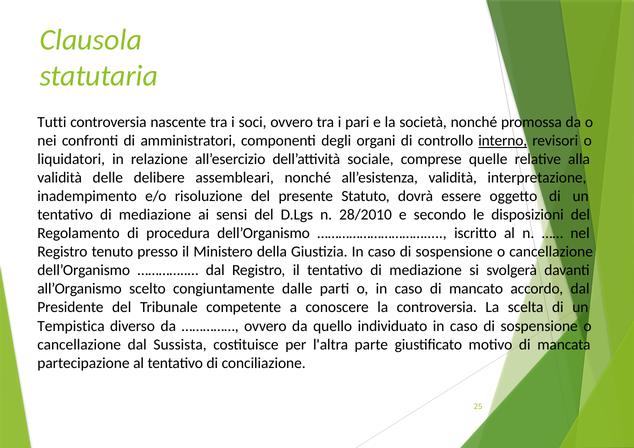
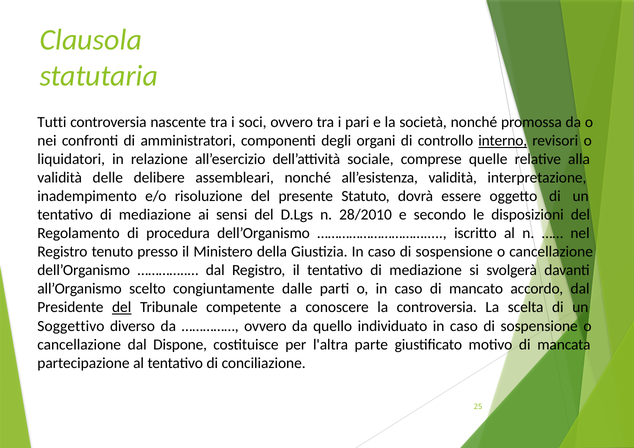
del at (122, 307) underline: none -> present
Tempistica: Tempistica -> Soggettivo
Sussista: Sussista -> Dispone
